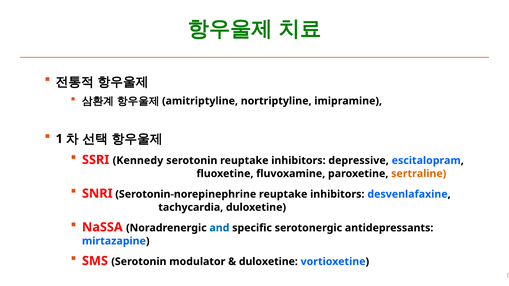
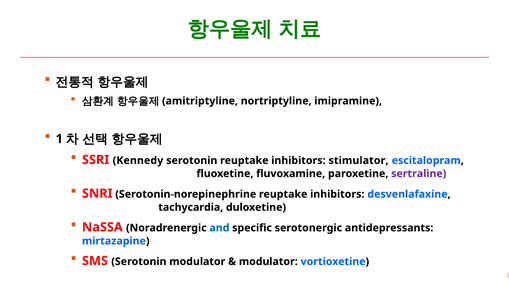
depressive: depressive -> stimulator
sertraline colour: orange -> purple
duloxetine at (268, 262): duloxetine -> modulator
